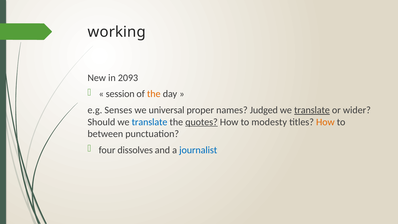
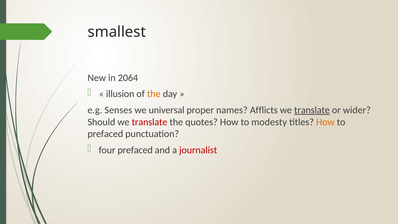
working: working -> smallest
2093: 2093 -> 2064
session: session -> illusion
Judged: Judged -> Afflicts
translate at (150, 122) colour: blue -> red
quotes underline: present -> none
between at (105, 134): between -> prefaced
four dissolves: dissolves -> prefaced
journalist colour: blue -> red
